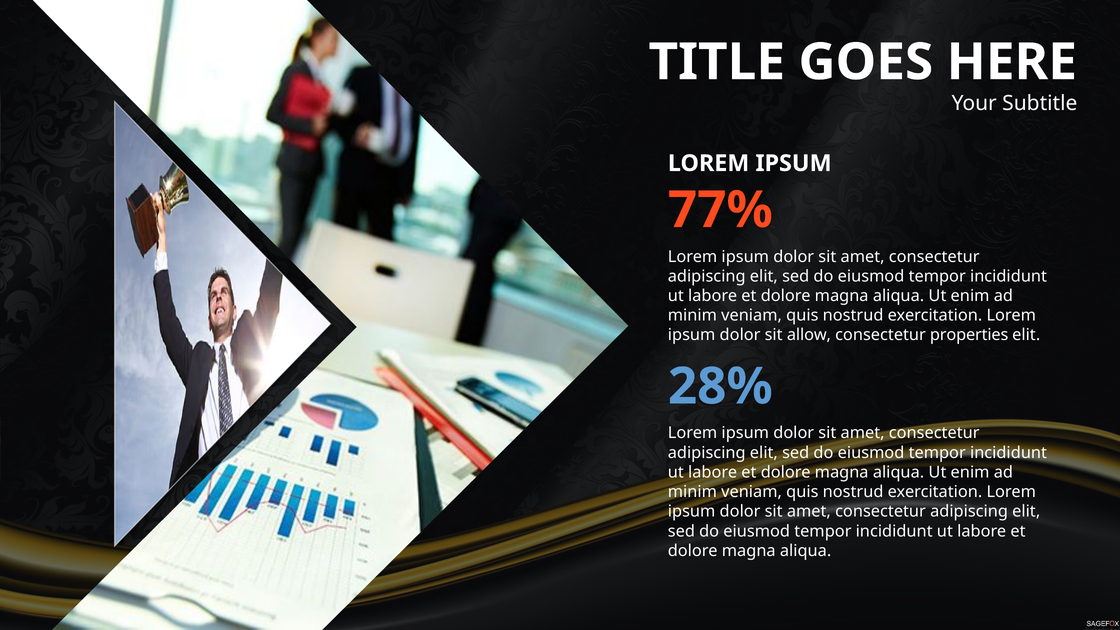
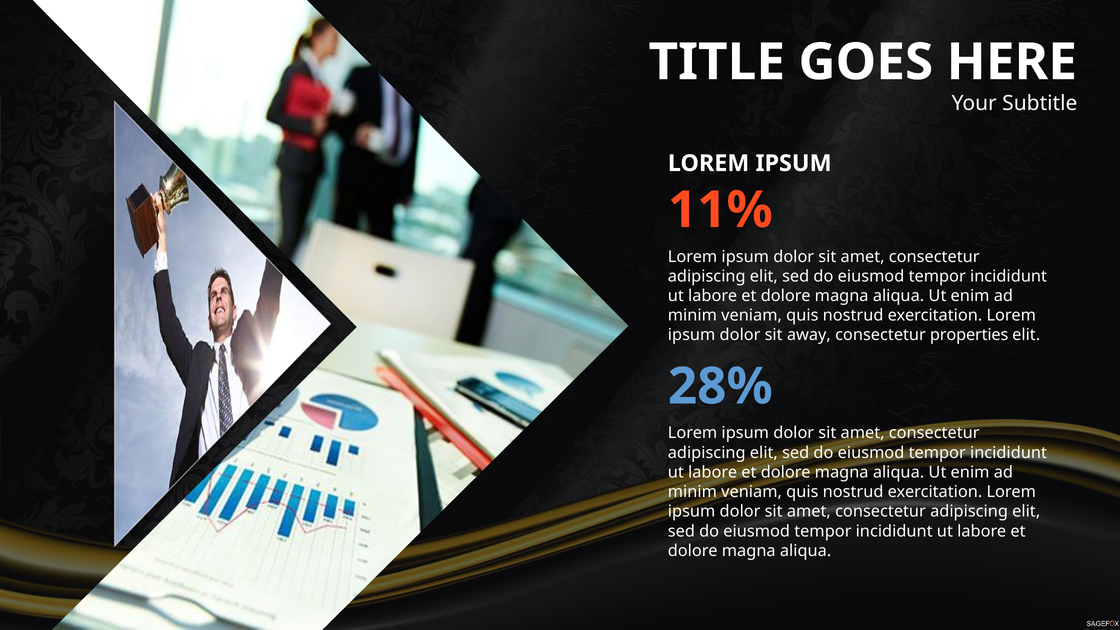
77%: 77% -> 11%
allow: allow -> away
